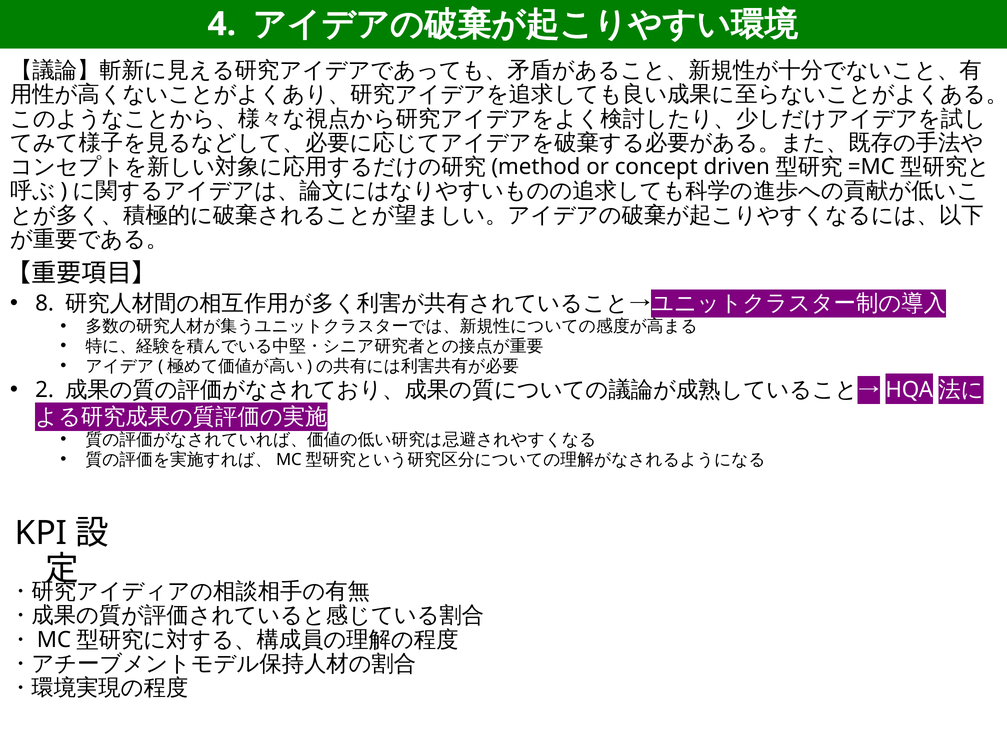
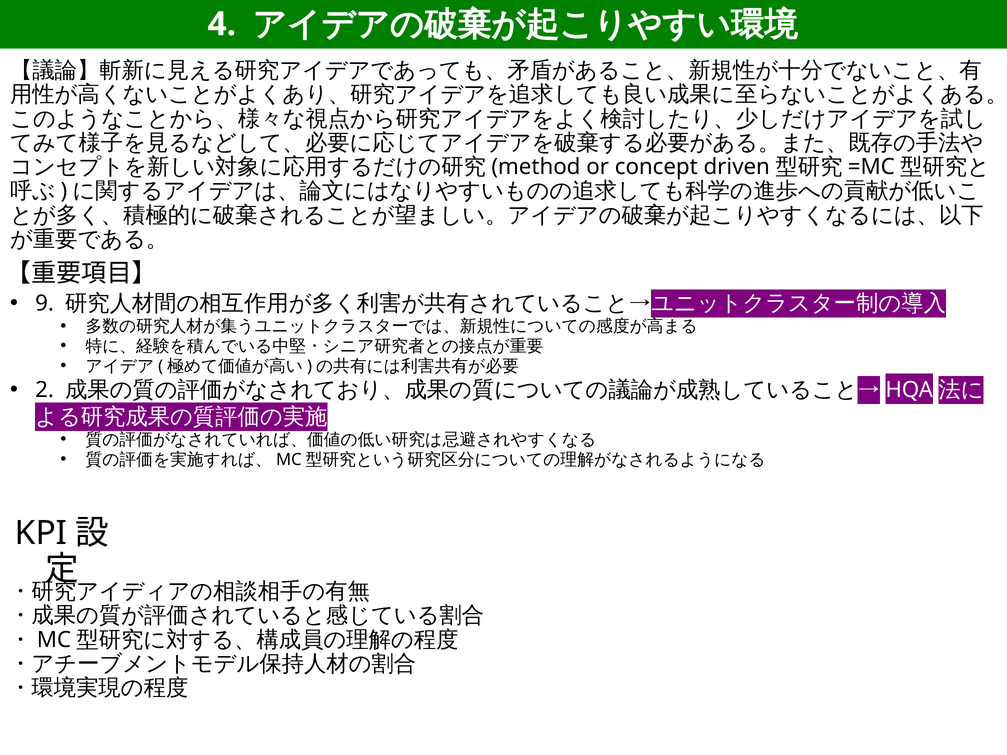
8: 8 -> 9
